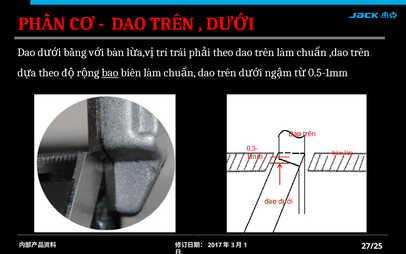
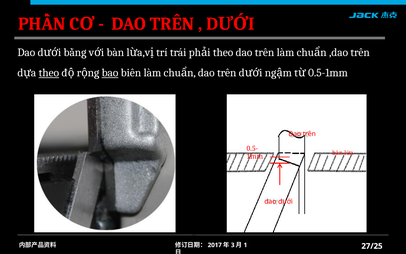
theo at (49, 73) underline: none -> present
